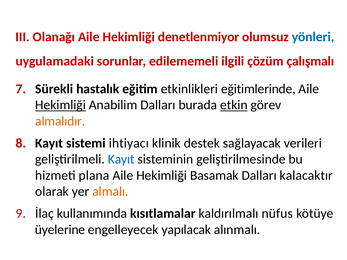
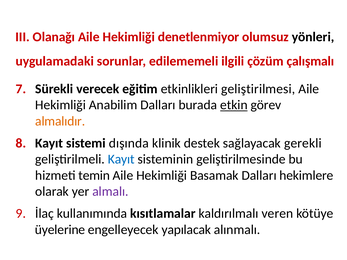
yönleri colour: blue -> black
hastalık: hastalık -> verecek
eğitimlerinde: eğitimlerinde -> geliştirilmesi
Hekimliği at (61, 105) underline: present -> none
ihtiyacı: ihtiyacı -> dışında
verileri: verileri -> gerekli
plana: plana -> temin
kalacaktır: kalacaktır -> hekimlere
almalı colour: orange -> purple
nüfus: nüfus -> veren
